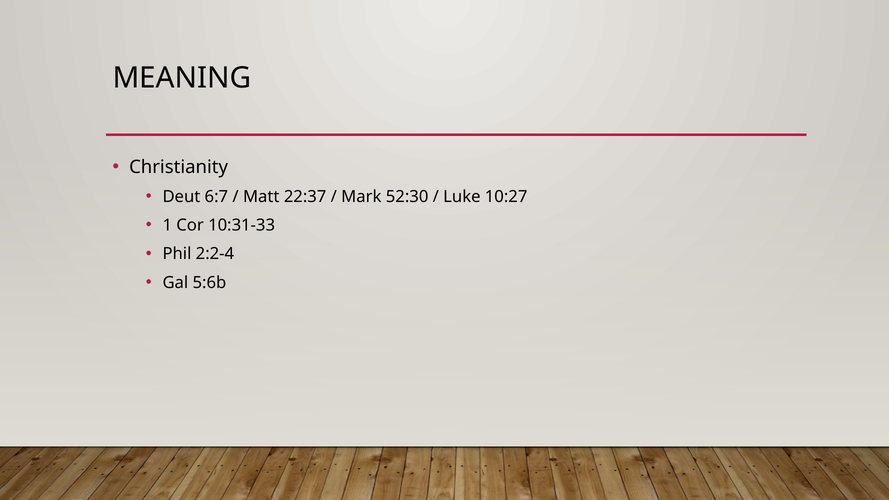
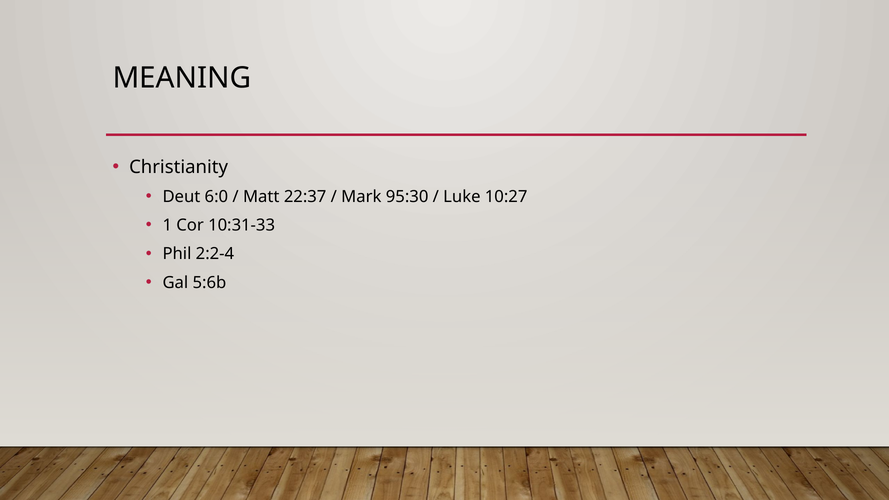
6:7: 6:7 -> 6:0
52:30: 52:30 -> 95:30
